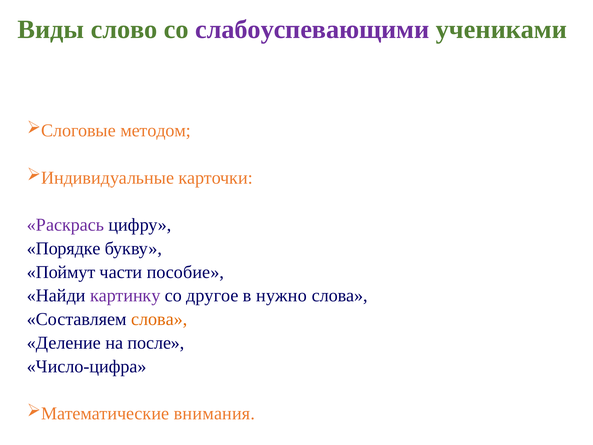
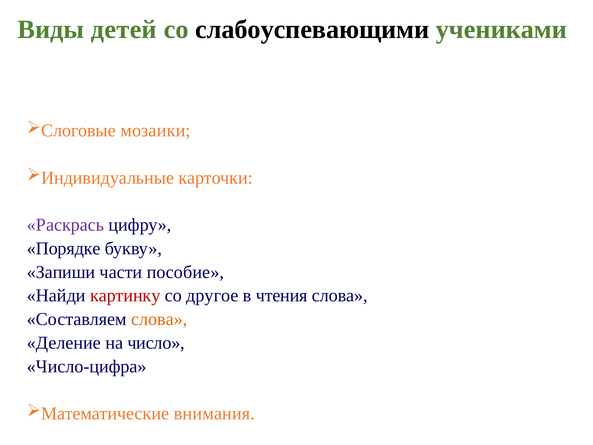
слово: слово -> детей
слабоуспевающими colour: purple -> black
методом: методом -> мозаики
Поймут: Поймут -> Запиши
картинку colour: purple -> red
нужно: нужно -> чтения
после: после -> число
